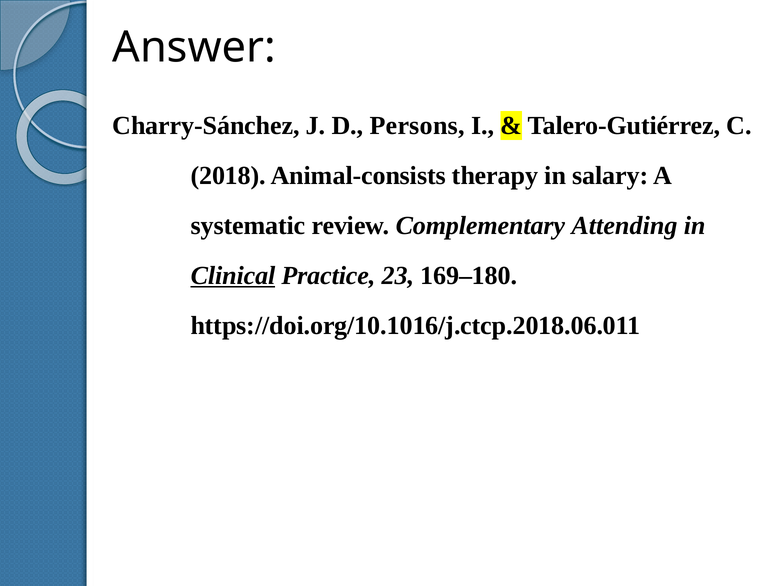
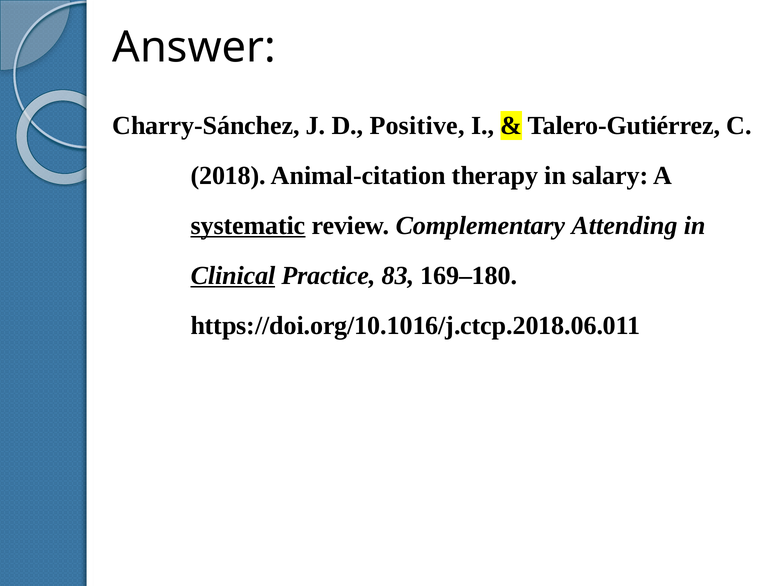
Persons: Persons -> Positive
Animal-consists: Animal-consists -> Animal-citation
systematic underline: none -> present
23: 23 -> 83
